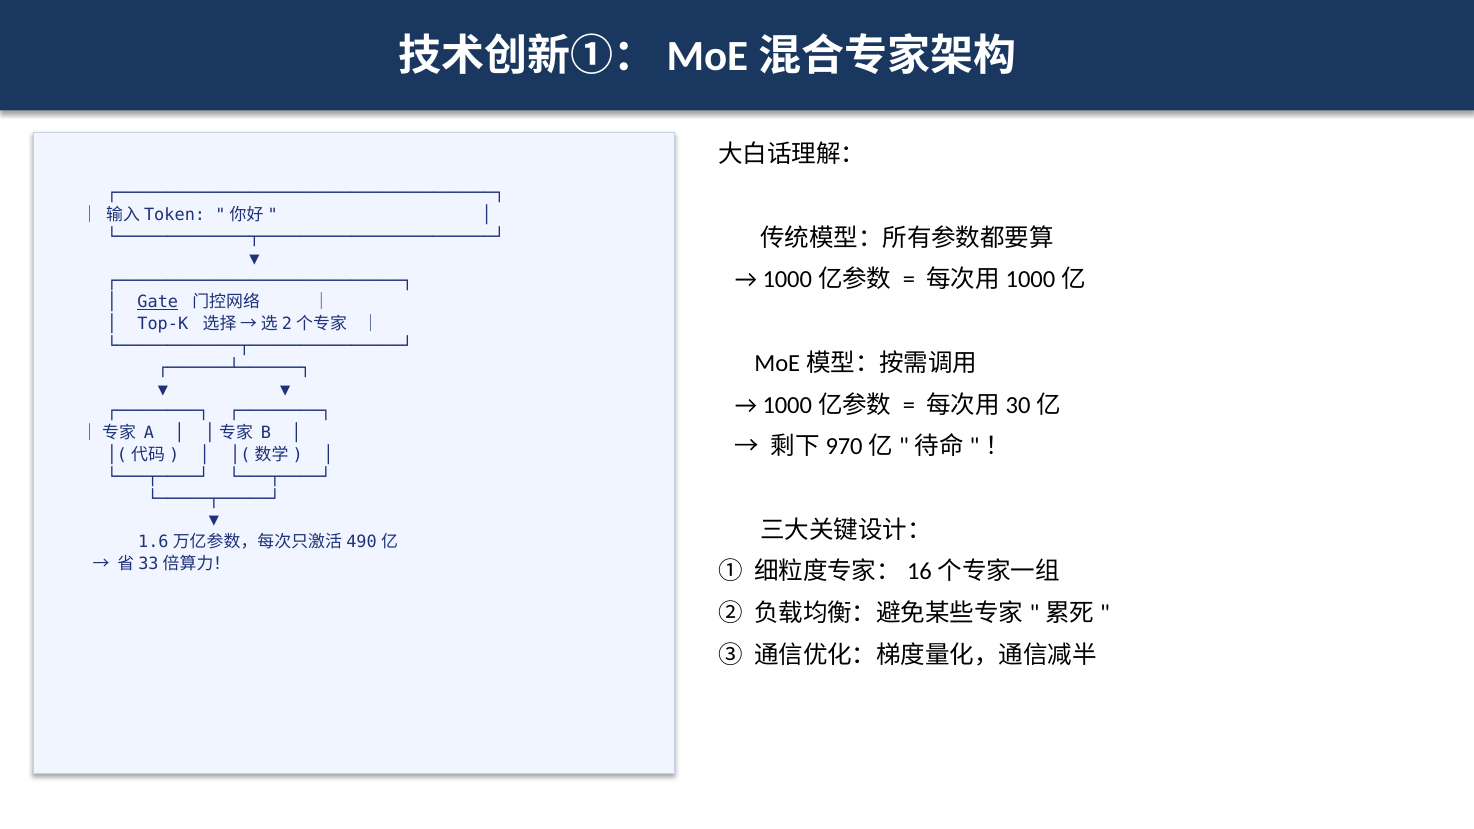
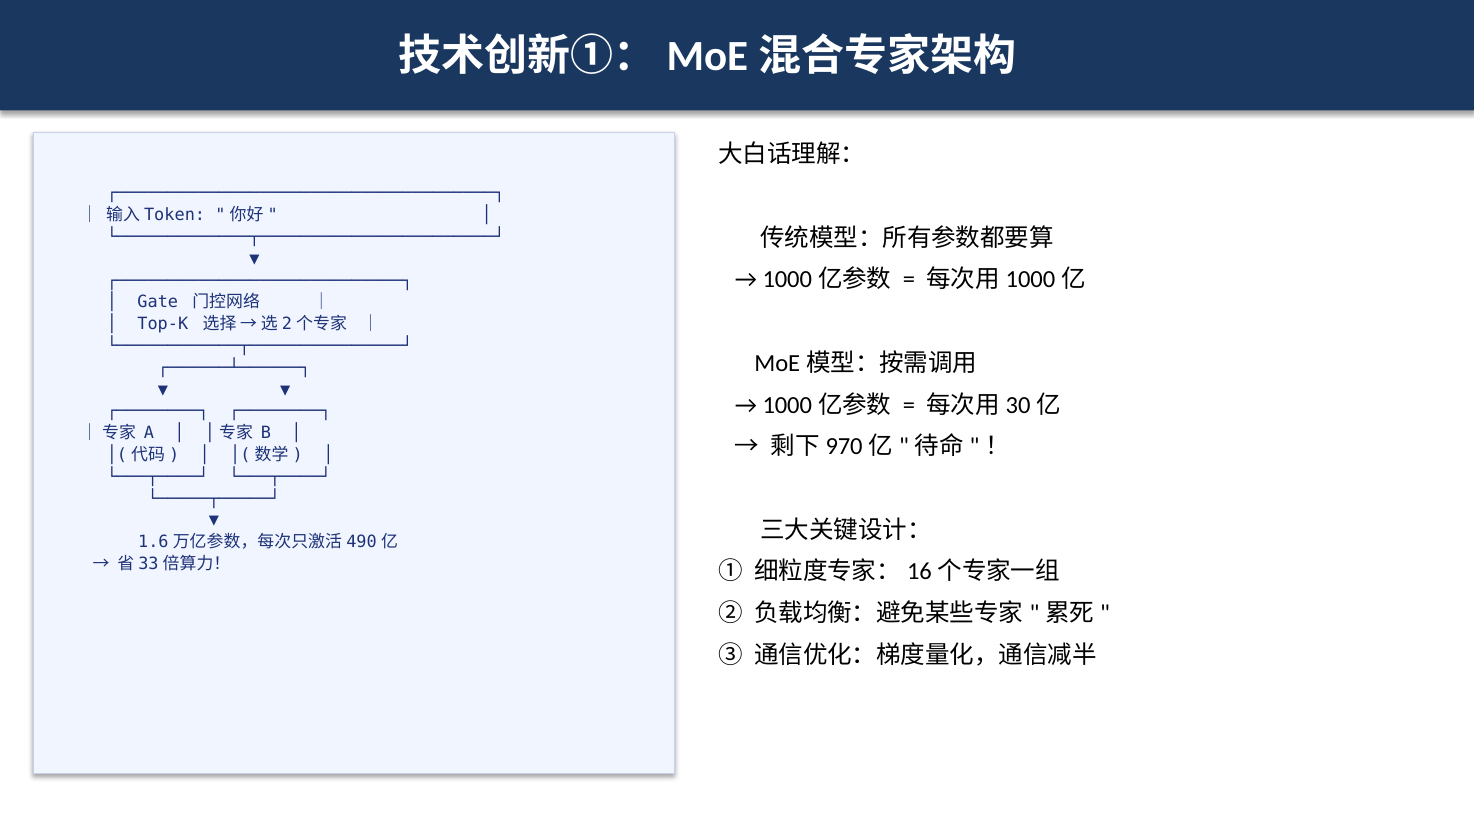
Gate underline: present -> none
